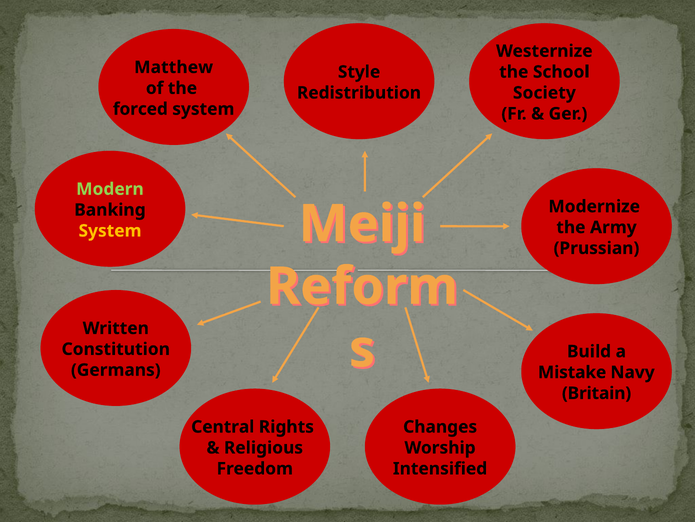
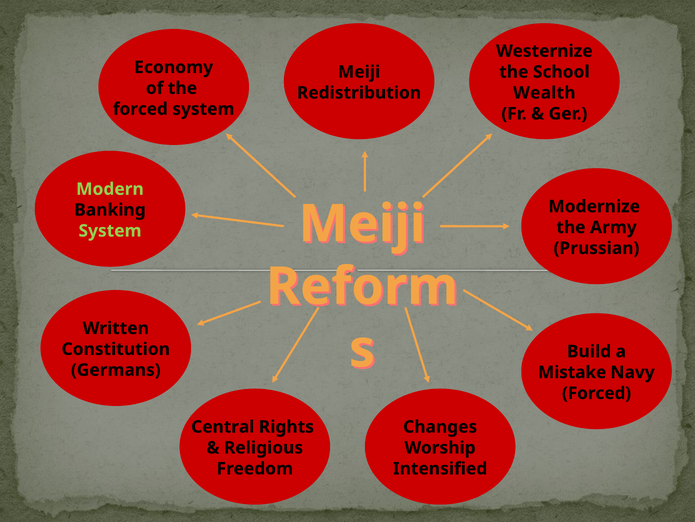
Matthew: Matthew -> Economy
Style at (359, 72): Style -> Meiji
Society: Society -> Wealth
System at (110, 231) colour: yellow -> light green
Britain at (597, 393): Britain -> Forced
